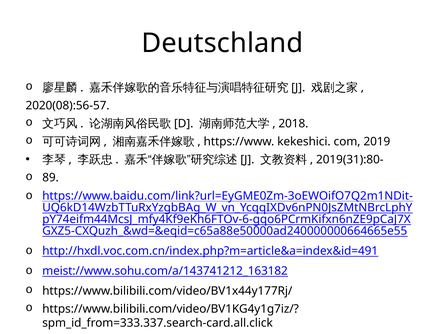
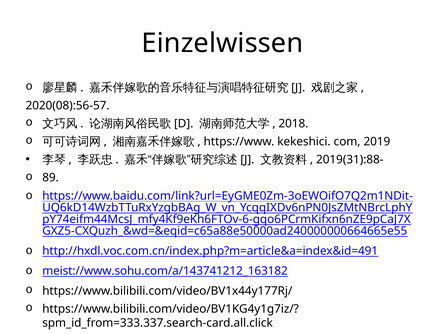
Deutschland: Deutschland -> Einzelwissen
2019(31):80-: 2019(31):80- -> 2019(31):88-
